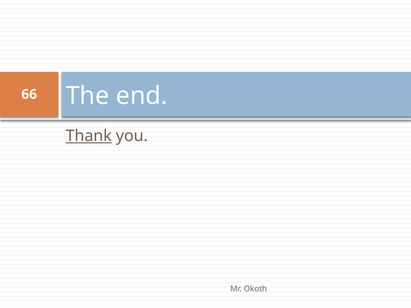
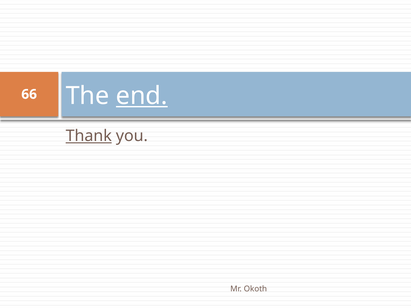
end underline: none -> present
